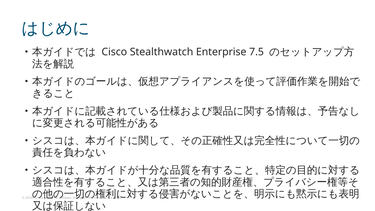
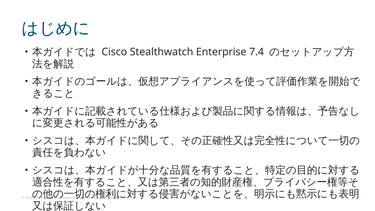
7.5: 7.5 -> 7.4
